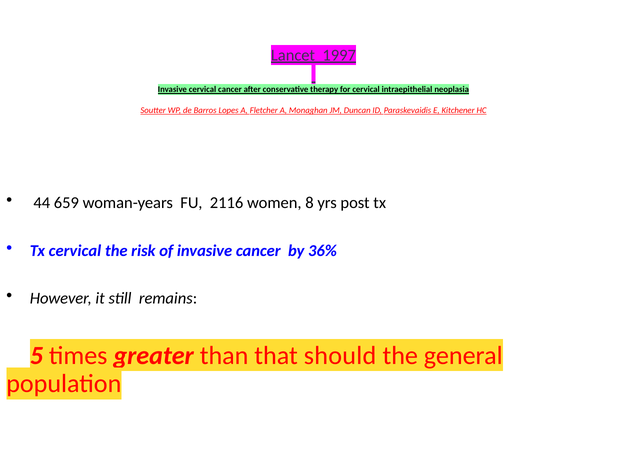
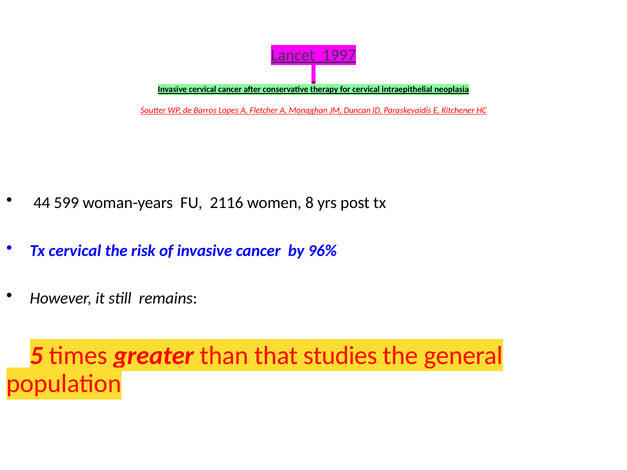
659: 659 -> 599
36%: 36% -> 96%
should: should -> studies
